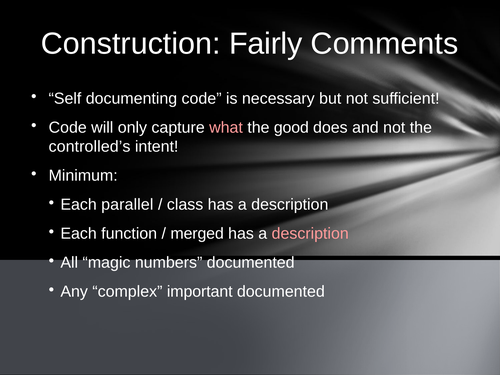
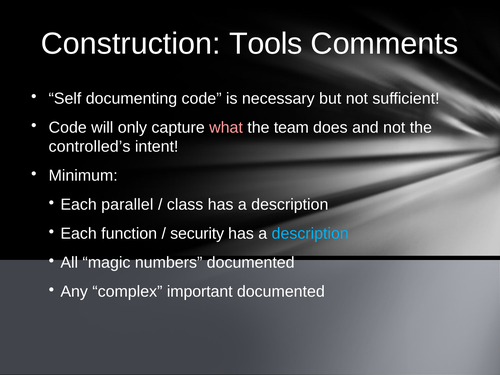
Fairly: Fairly -> Tools
good: good -> team
merged: merged -> security
description at (310, 234) colour: pink -> light blue
